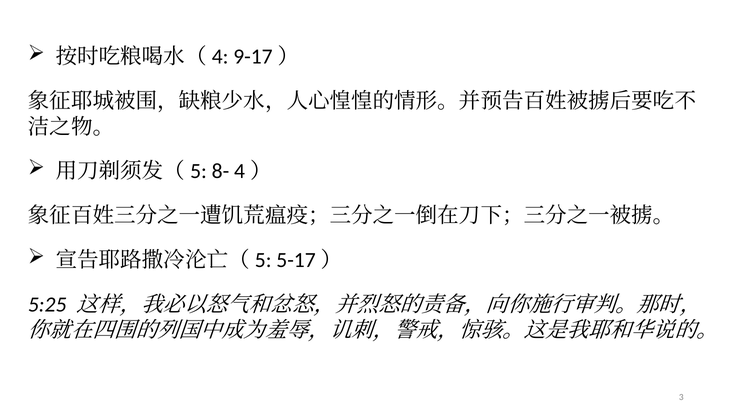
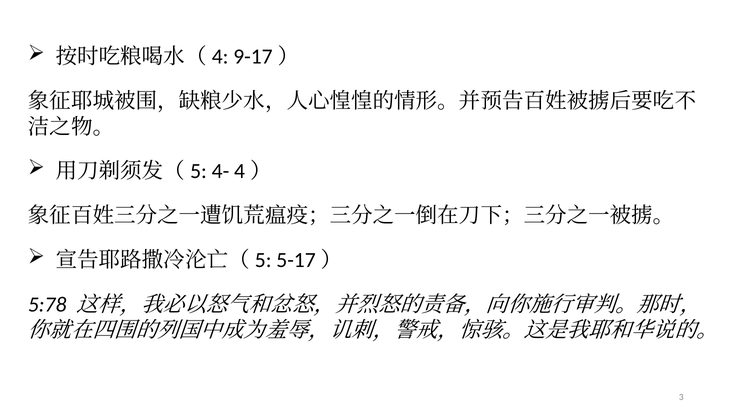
8-: 8- -> 4-
5:25: 5:25 -> 5:78
